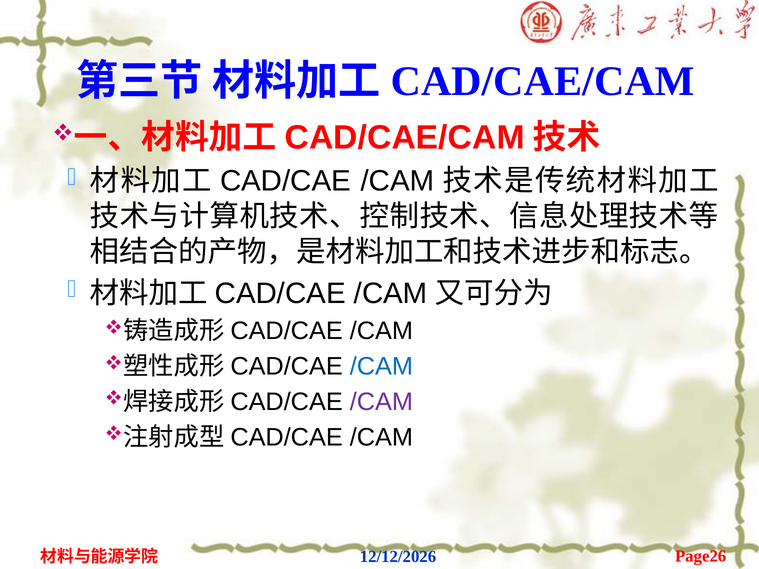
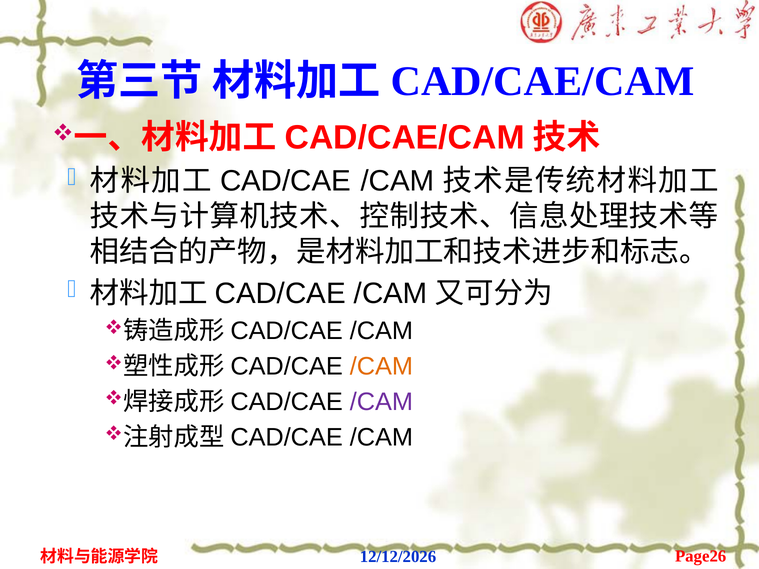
/CAM at (381, 367) colour: blue -> orange
